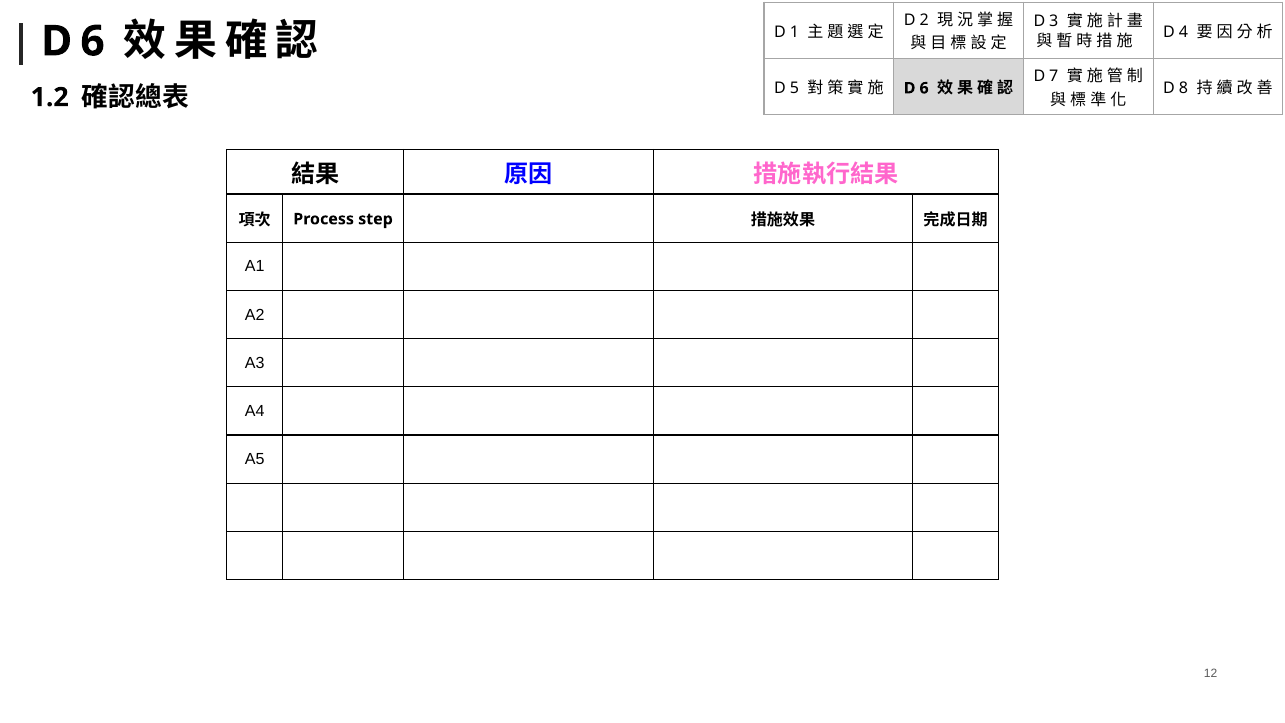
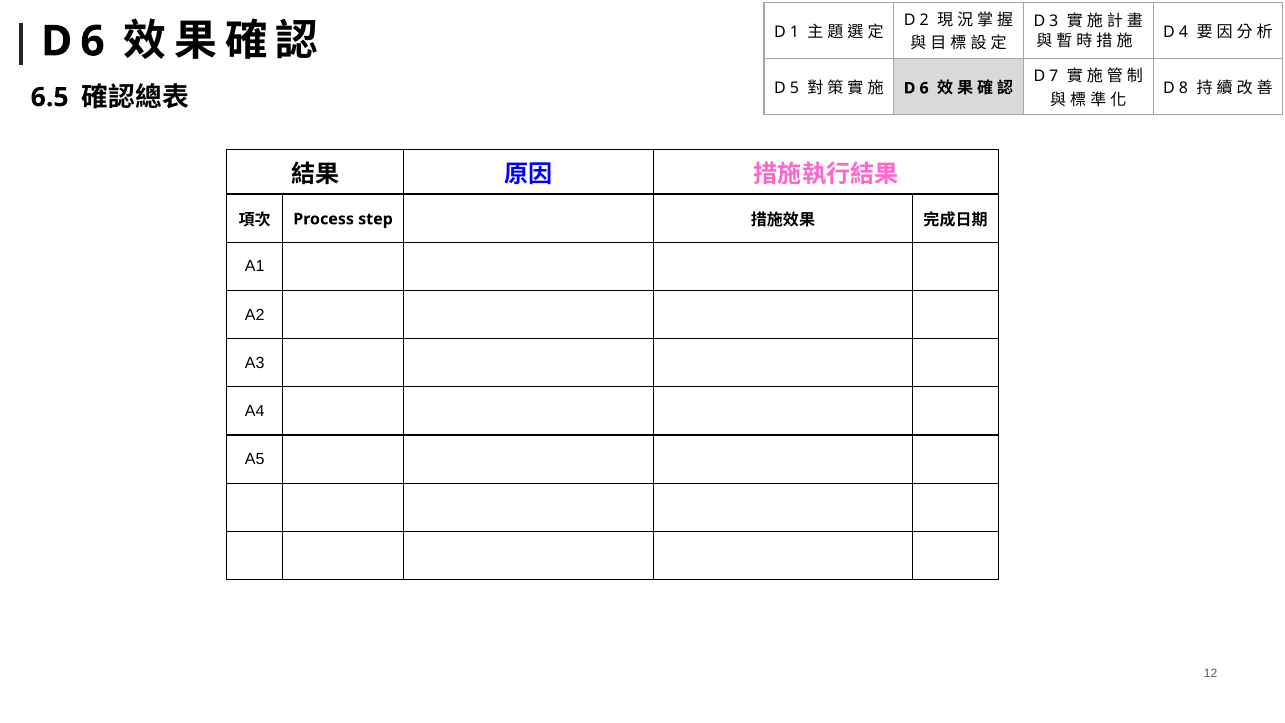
1.2: 1.2 -> 6.5
